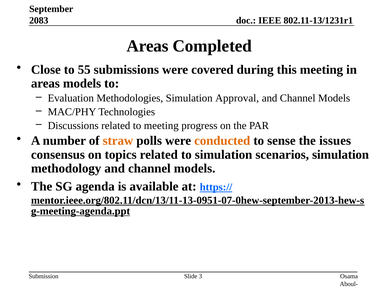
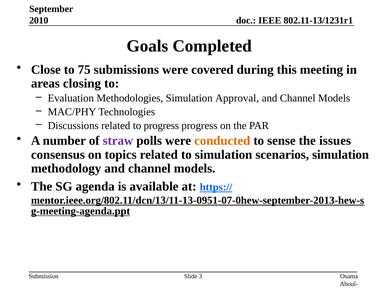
2083: 2083 -> 2010
Areas at (148, 46): Areas -> Goals
55: 55 -> 75
areas models: models -> closing
to meeting: meeting -> progress
straw colour: orange -> purple
